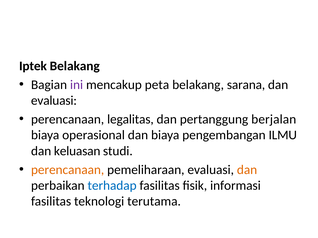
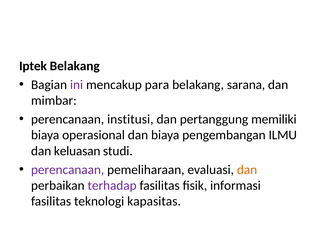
peta: peta -> para
evaluasi at (54, 101): evaluasi -> mimbar
legalitas: legalitas -> institusi
berjalan: berjalan -> memiliki
perencanaan at (68, 170) colour: orange -> purple
terhadap colour: blue -> purple
terutama: terutama -> kapasitas
